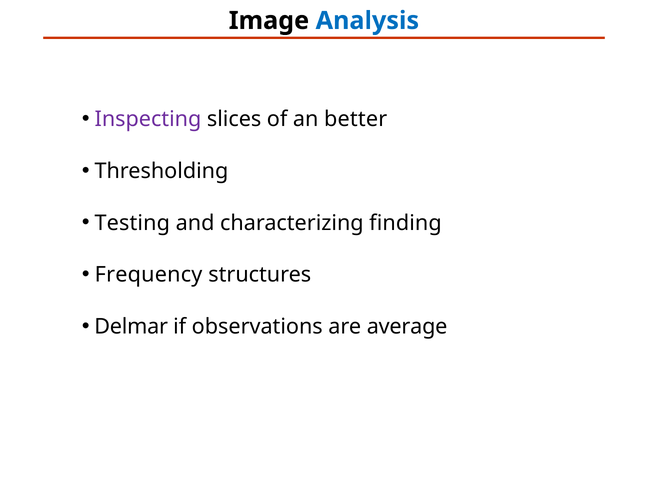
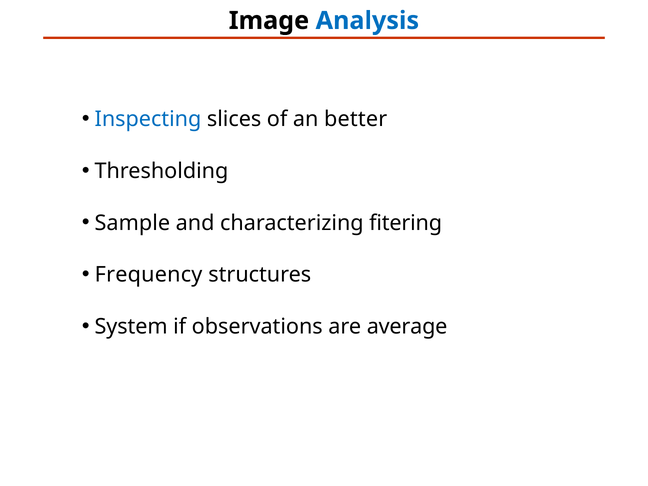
Inspecting colour: purple -> blue
Testing: Testing -> Sample
finding: finding -> fitering
Delmar: Delmar -> System
